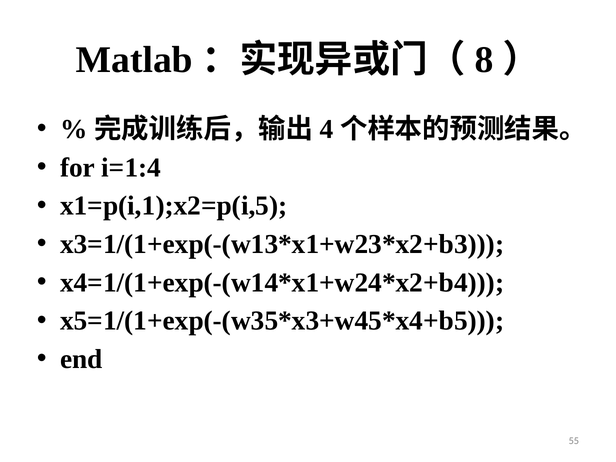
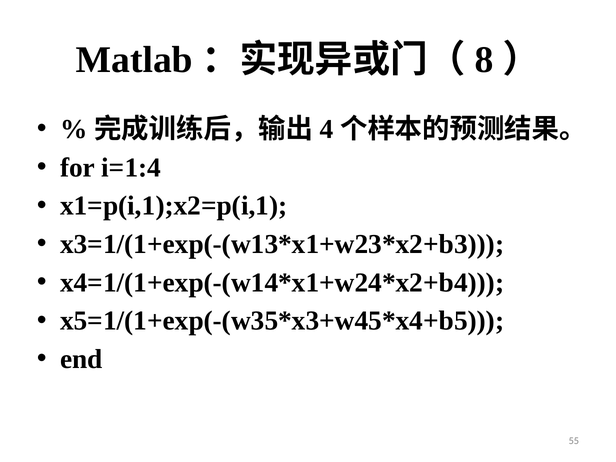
x1=p(i,1);x2=p(i,5: x1=p(i,1);x2=p(i,5 -> x1=p(i,1);x2=p(i,1
